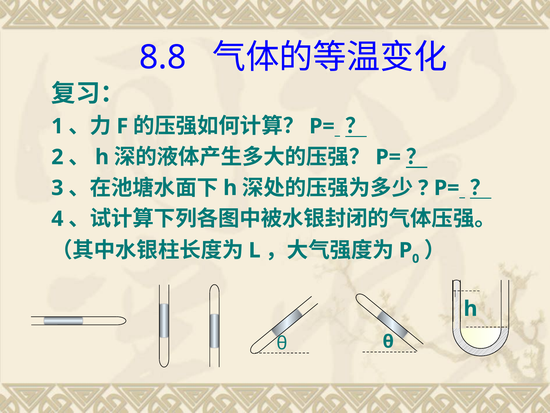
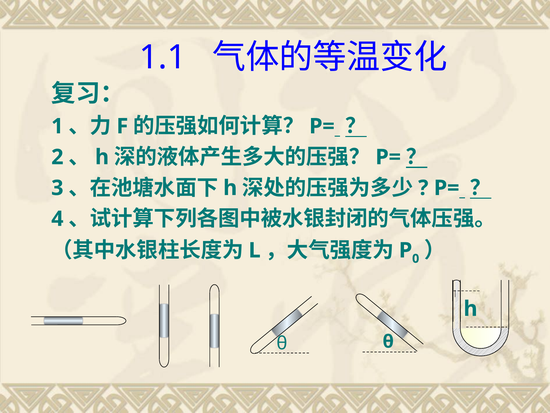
8.8: 8.8 -> 1.1
